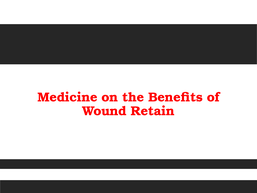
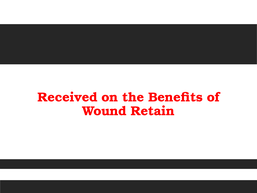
Medicine: Medicine -> Received
